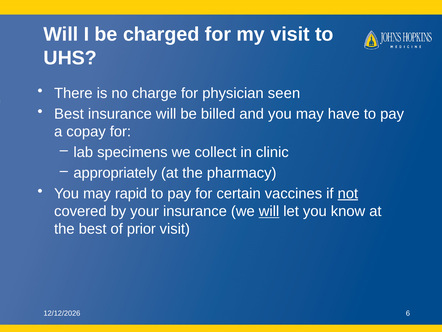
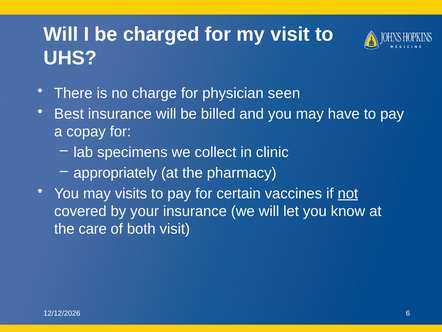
rapid: rapid -> visits
will at (269, 211) underline: present -> none
the best: best -> care
prior: prior -> both
